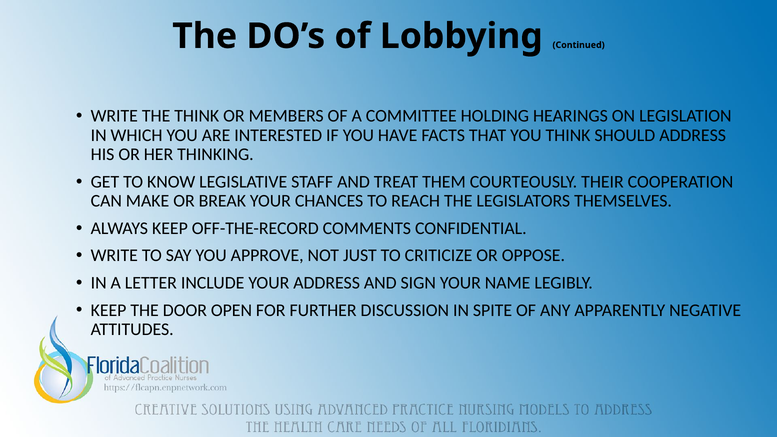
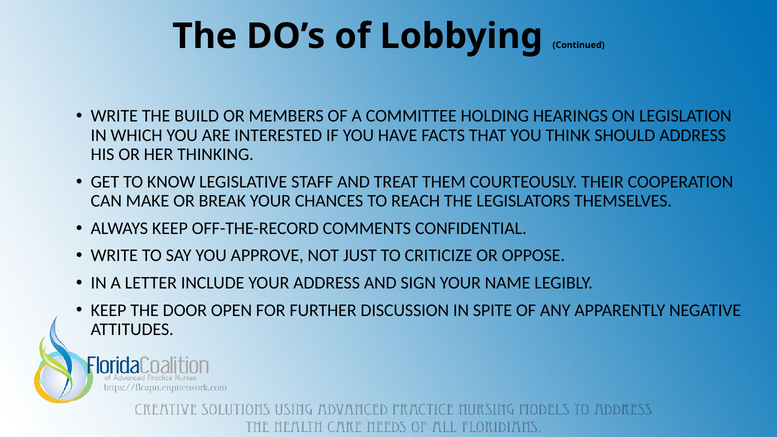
THE THINK: THINK -> BUILD
